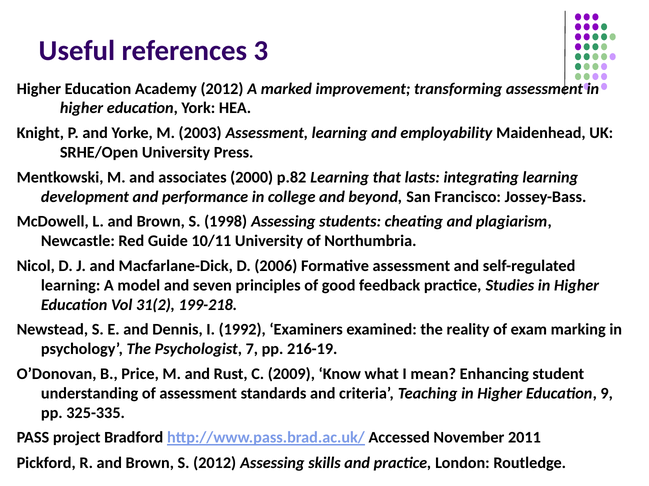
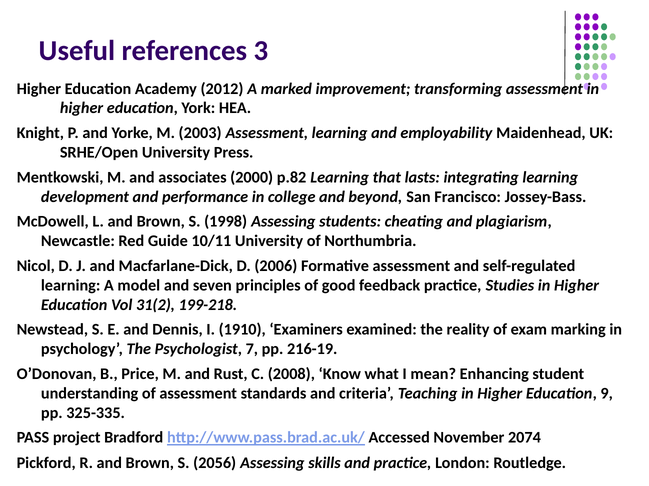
1992: 1992 -> 1910
2009: 2009 -> 2008
2011: 2011 -> 2074
S 2012: 2012 -> 2056
